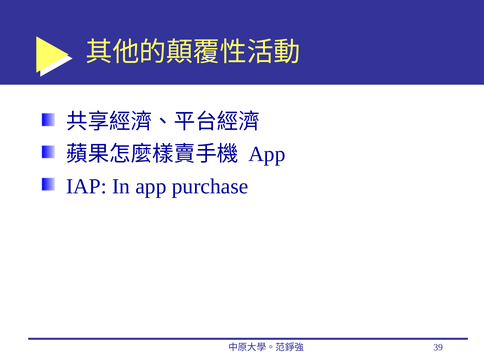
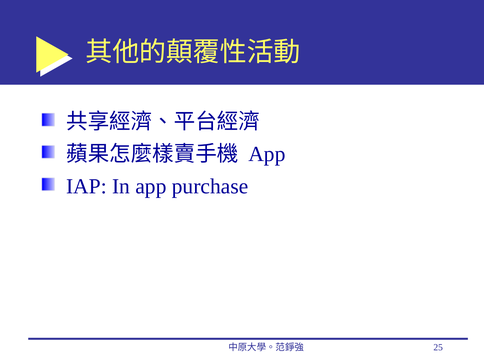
39: 39 -> 25
